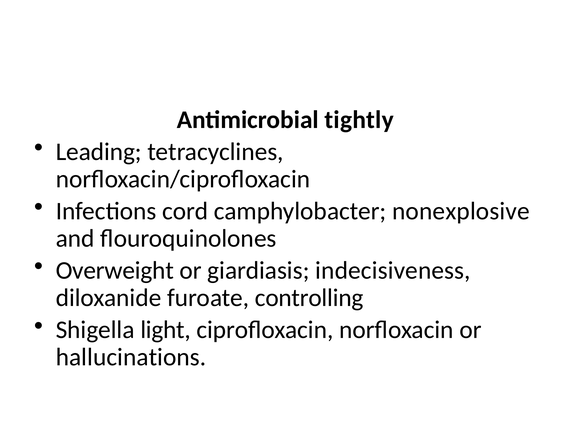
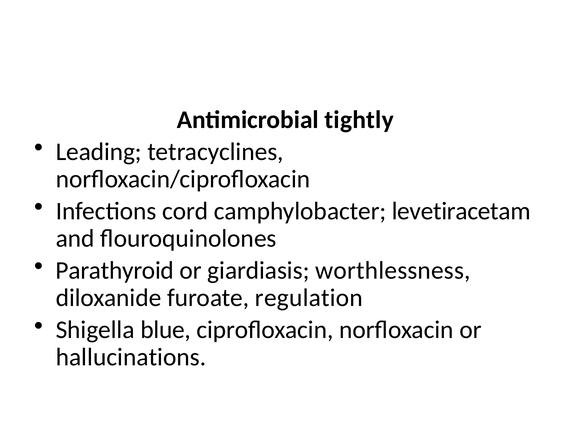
nonexplosive: nonexplosive -> levetiracetam
Overweight: Overweight -> Parathyroid
indecisiveness: indecisiveness -> worthlessness
controlling: controlling -> regulation
light: light -> blue
